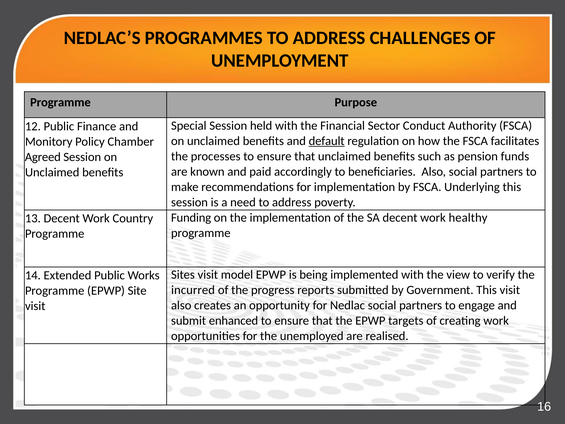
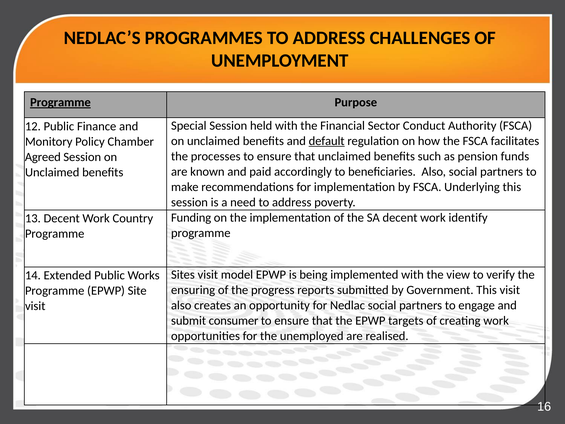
Programme at (60, 102) underline: none -> present
healthy: healthy -> identify
incurred: incurred -> ensuring
enhanced: enhanced -> consumer
